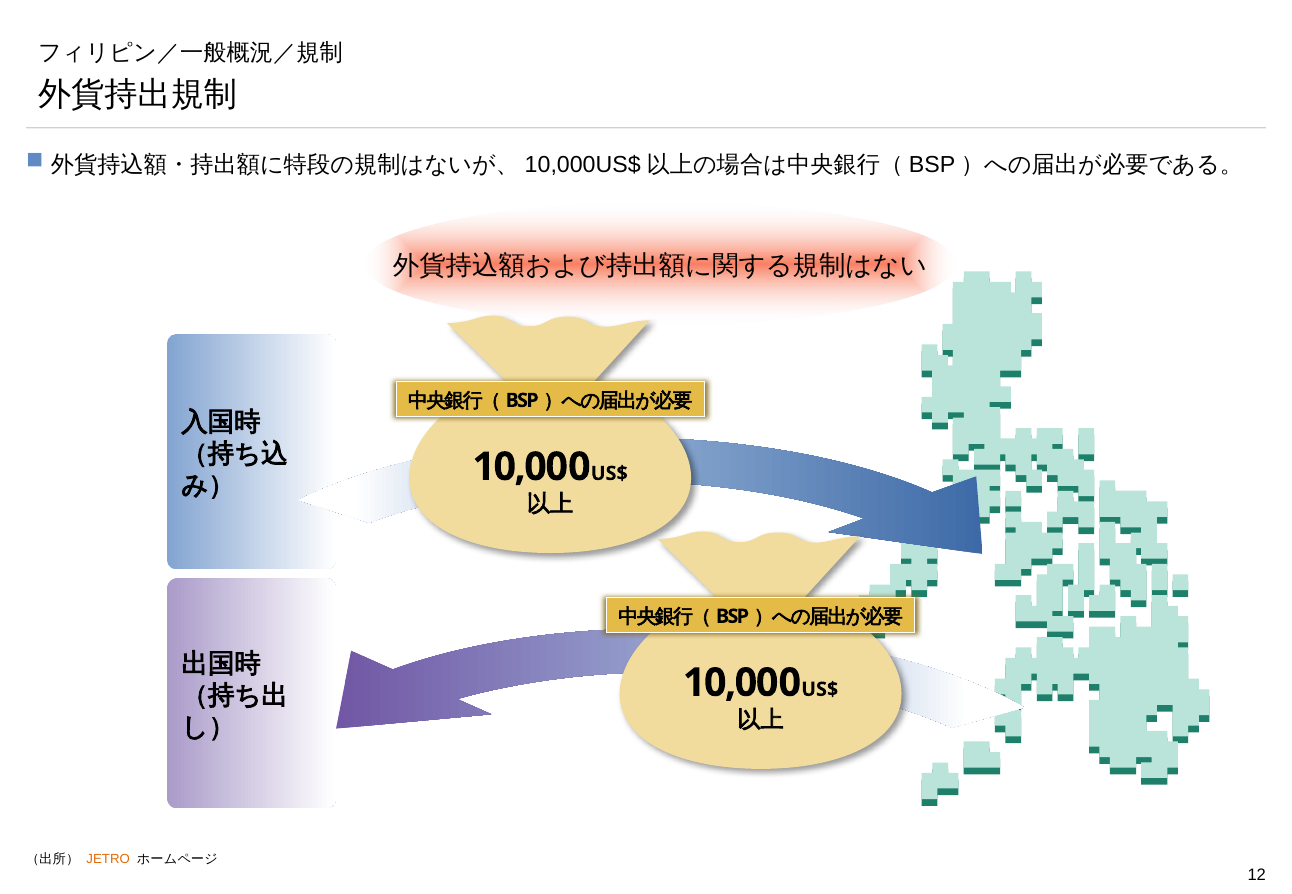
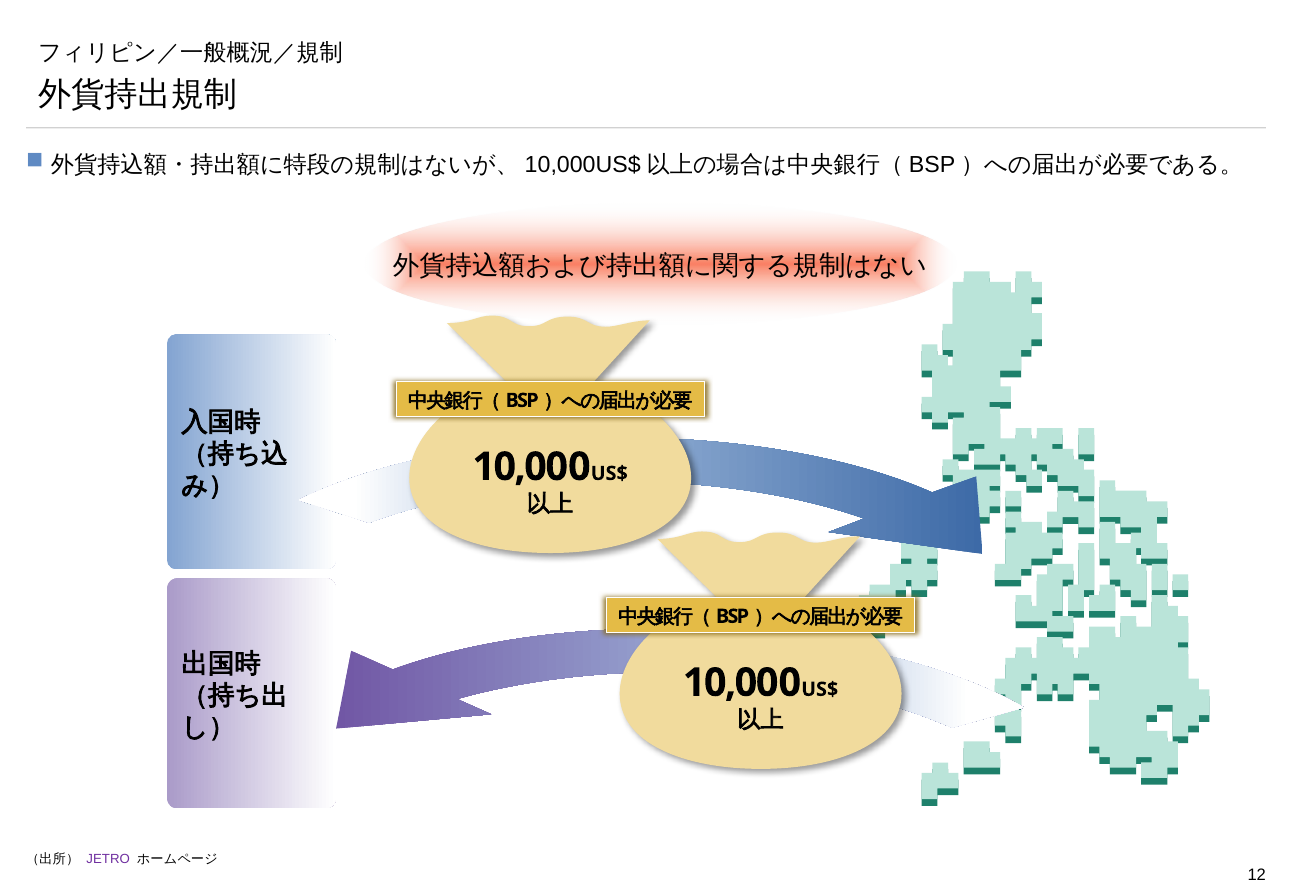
JETRO colour: orange -> purple
